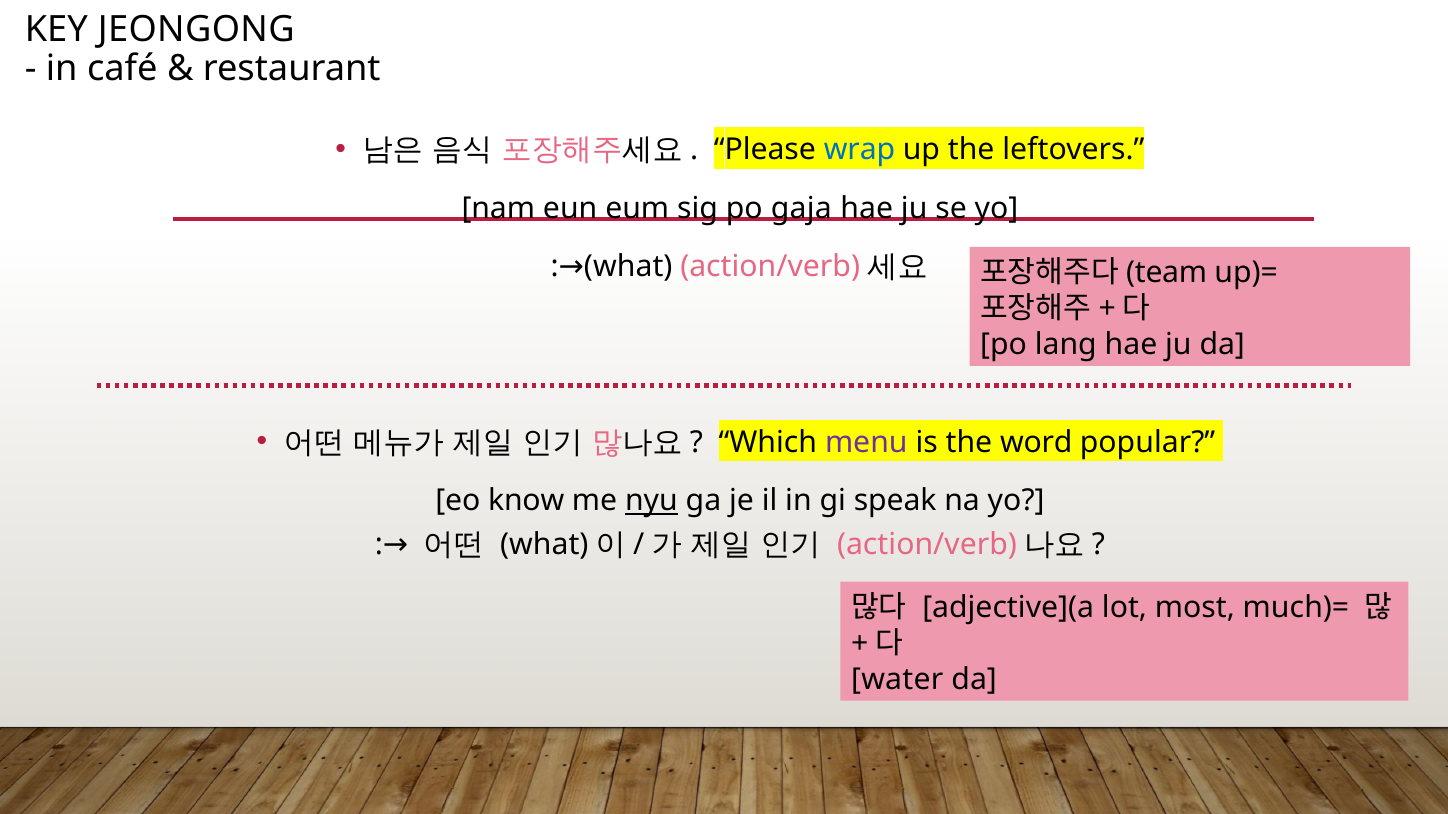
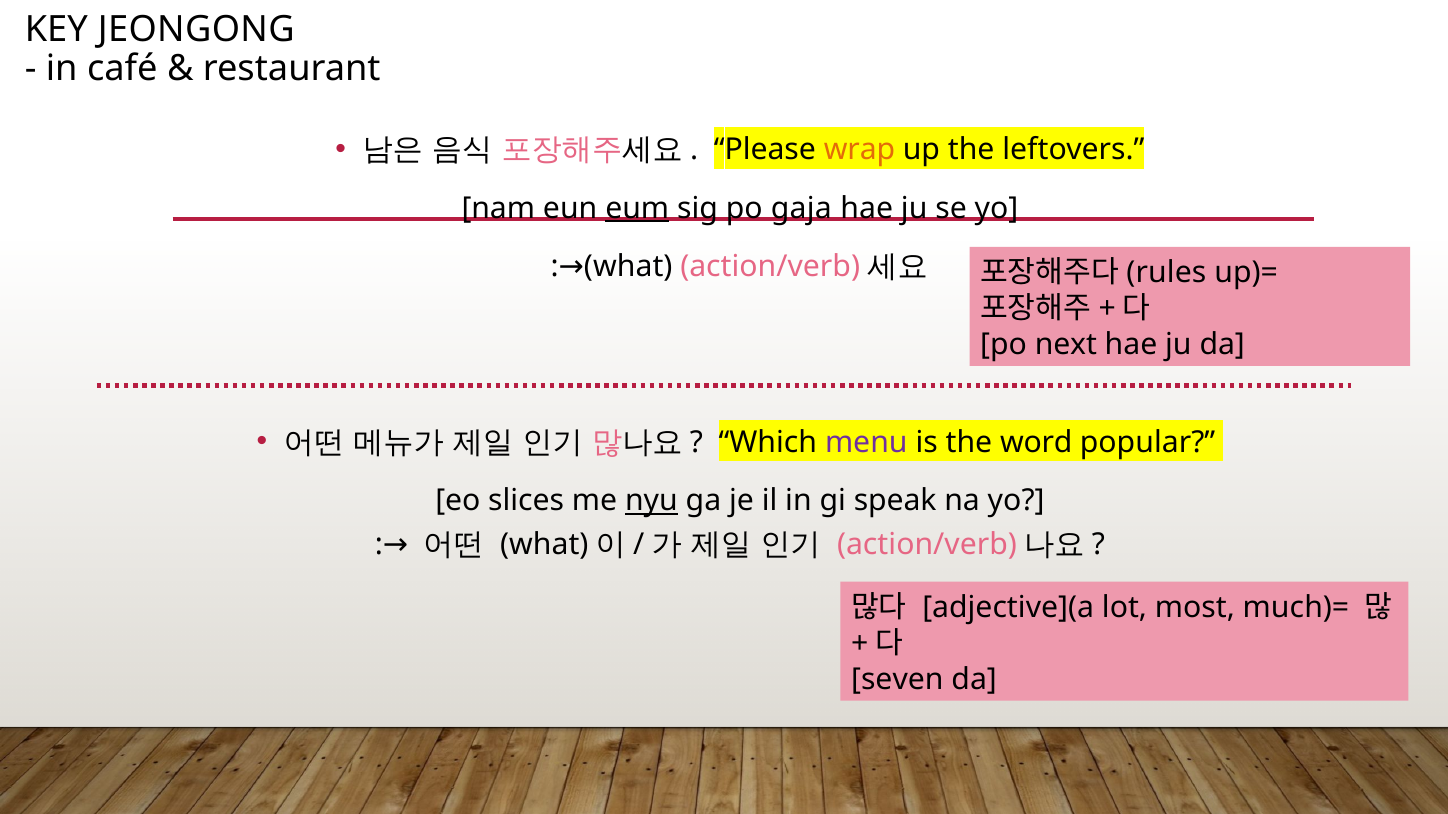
wrap colour: blue -> orange
eum underline: none -> present
team: team -> rules
lang: lang -> next
know: know -> slices
water: water -> seven
